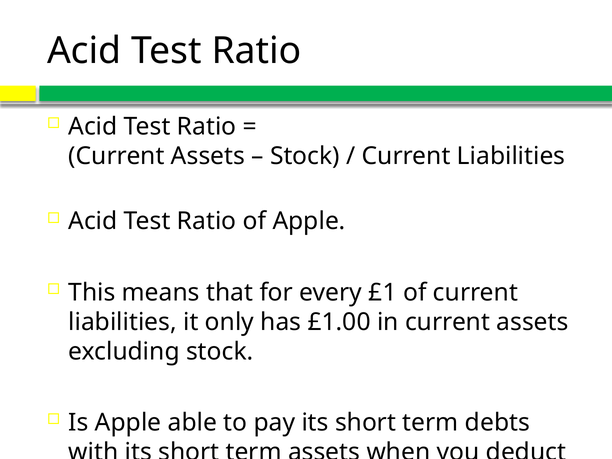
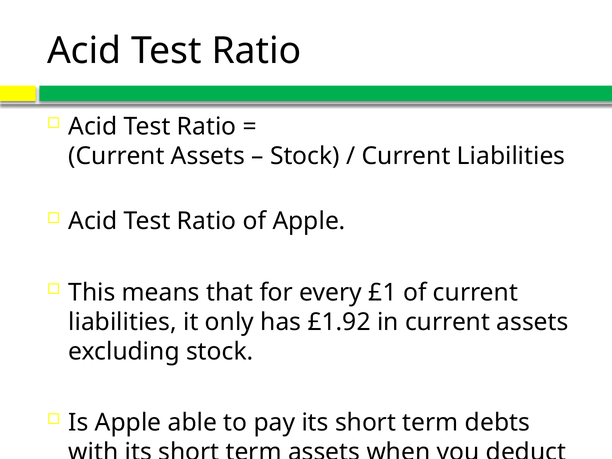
£1.00: £1.00 -> £1.92
